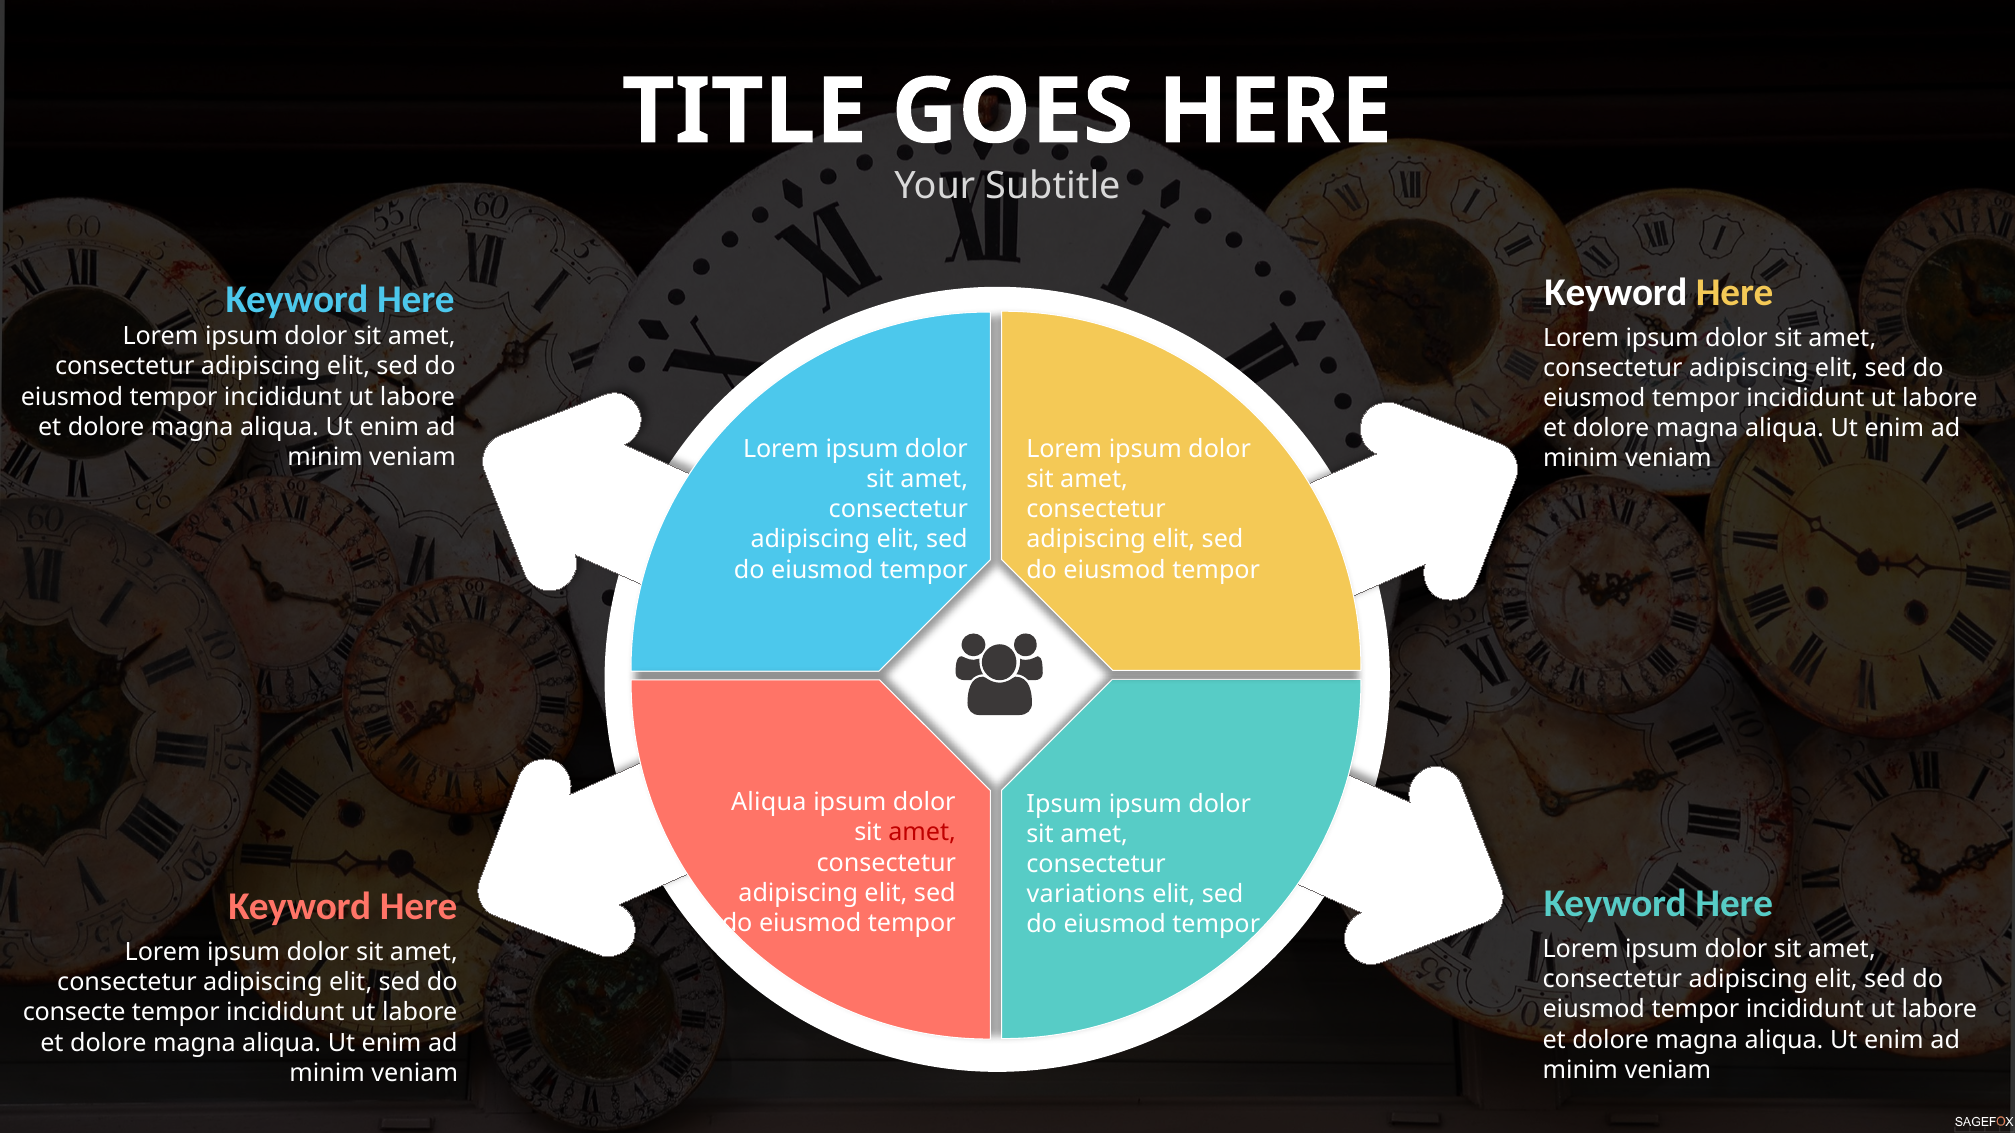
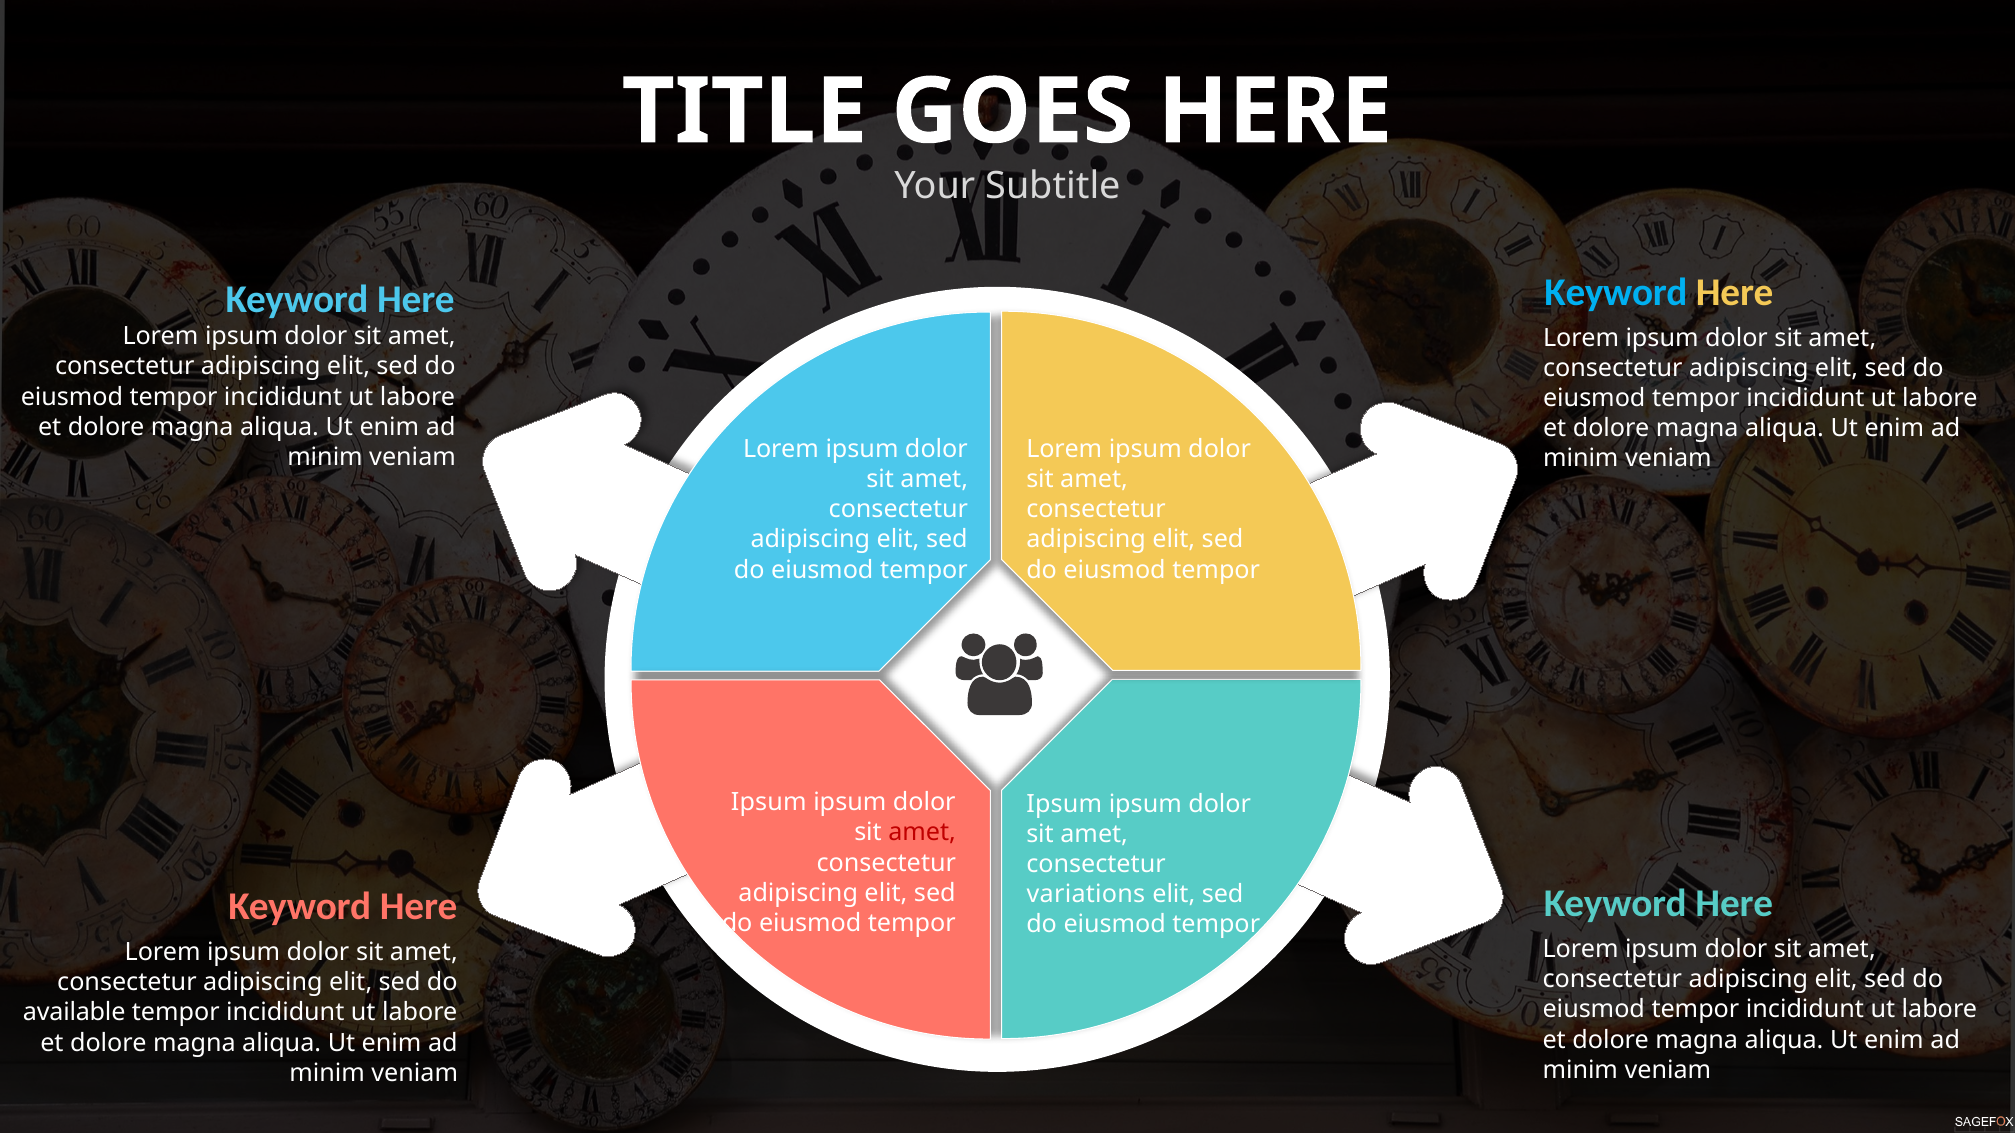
Keyword at (1616, 293) colour: white -> light blue
Aliqua at (769, 803): Aliqua -> Ipsum
consecte: consecte -> available
